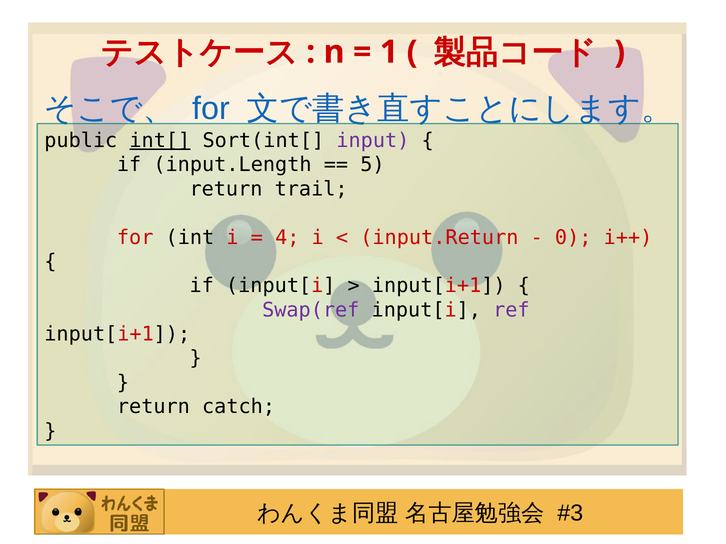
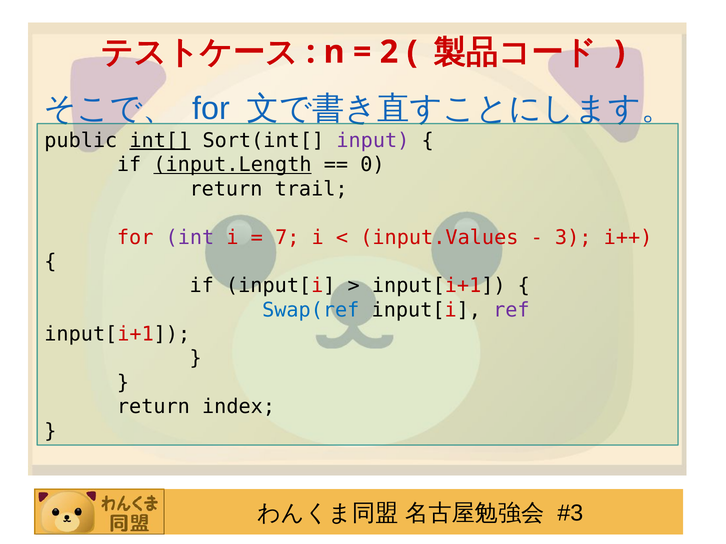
1: 1 -> 2
input.Length underline: none -> present
5: 5 -> 0
int colour: black -> purple
4: 4 -> 7
input.Return: input.Return -> input.Values
0: 0 -> 3
Swap(ref colour: purple -> blue
catch: catch -> index
